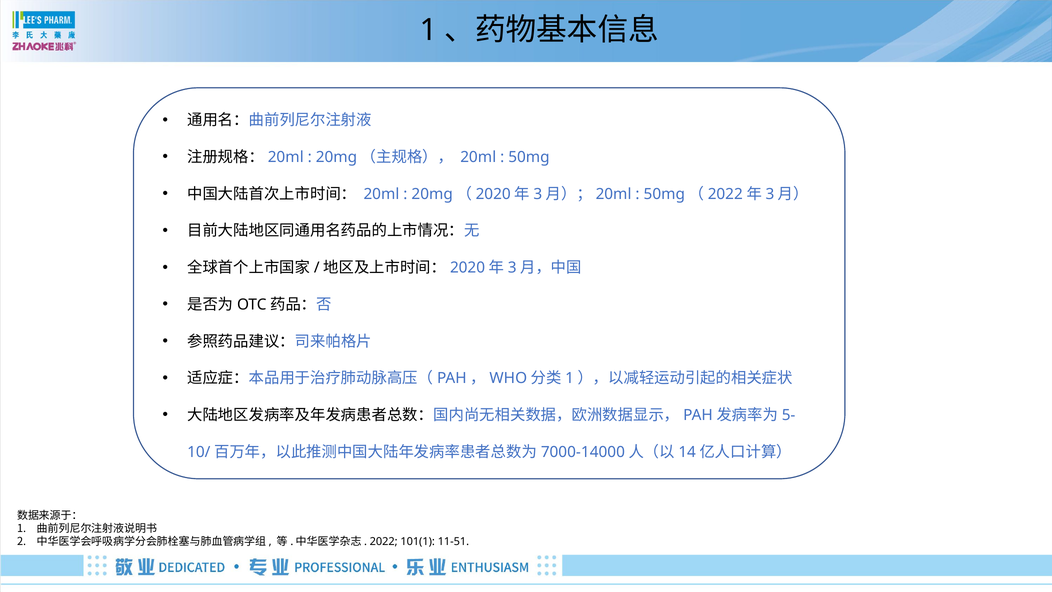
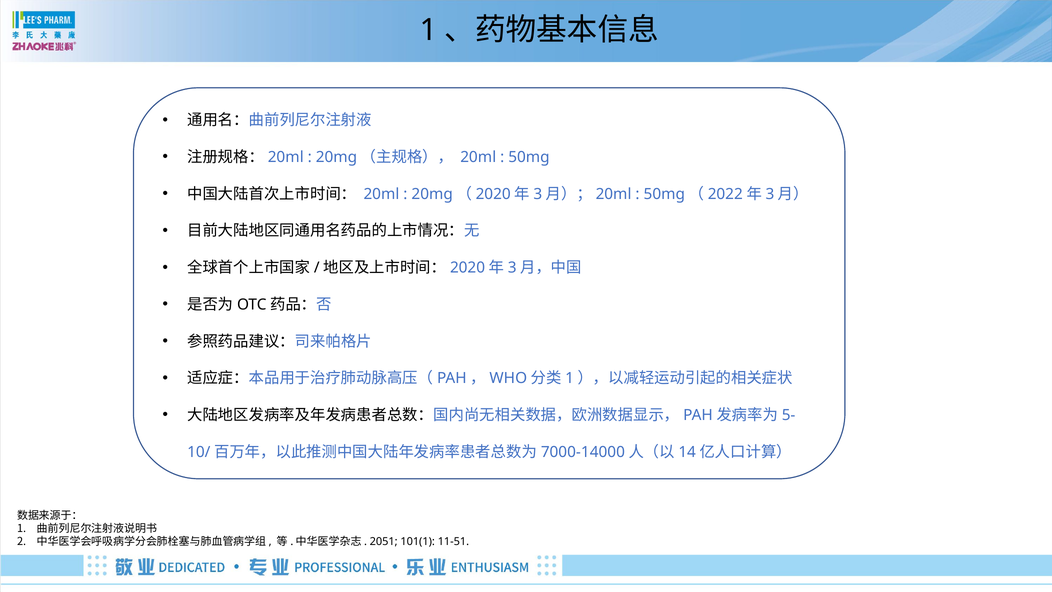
2022: 2022 -> 2051
